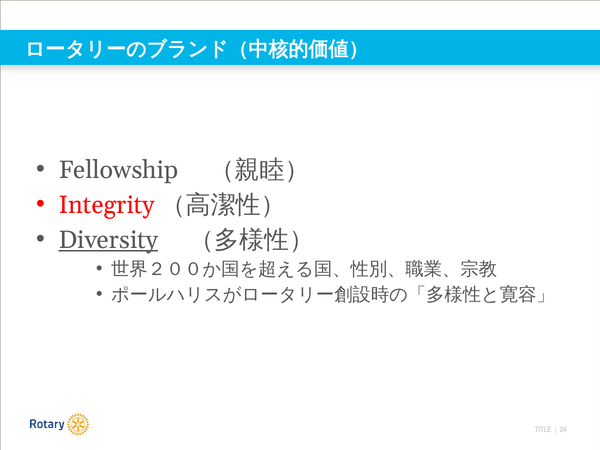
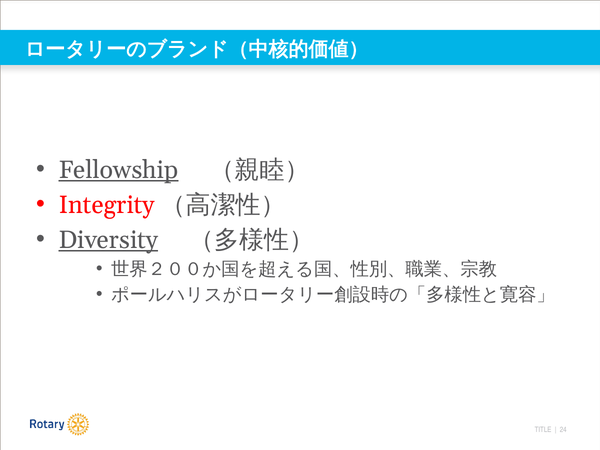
Fellowship underline: none -> present
